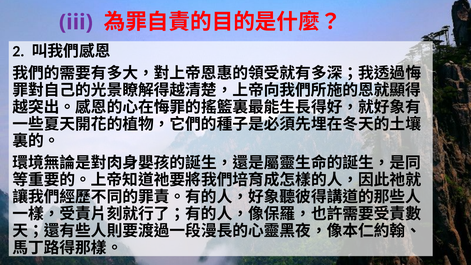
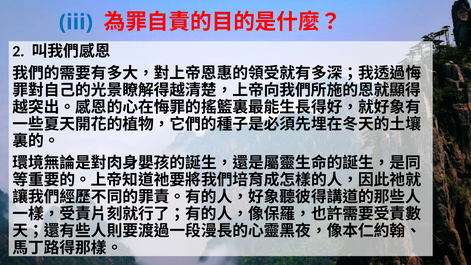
iii colour: purple -> blue
